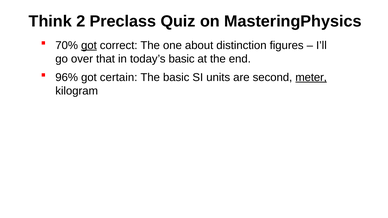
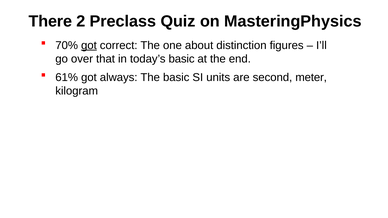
Think: Think -> There
96%: 96% -> 61%
certain: certain -> always
meter underline: present -> none
